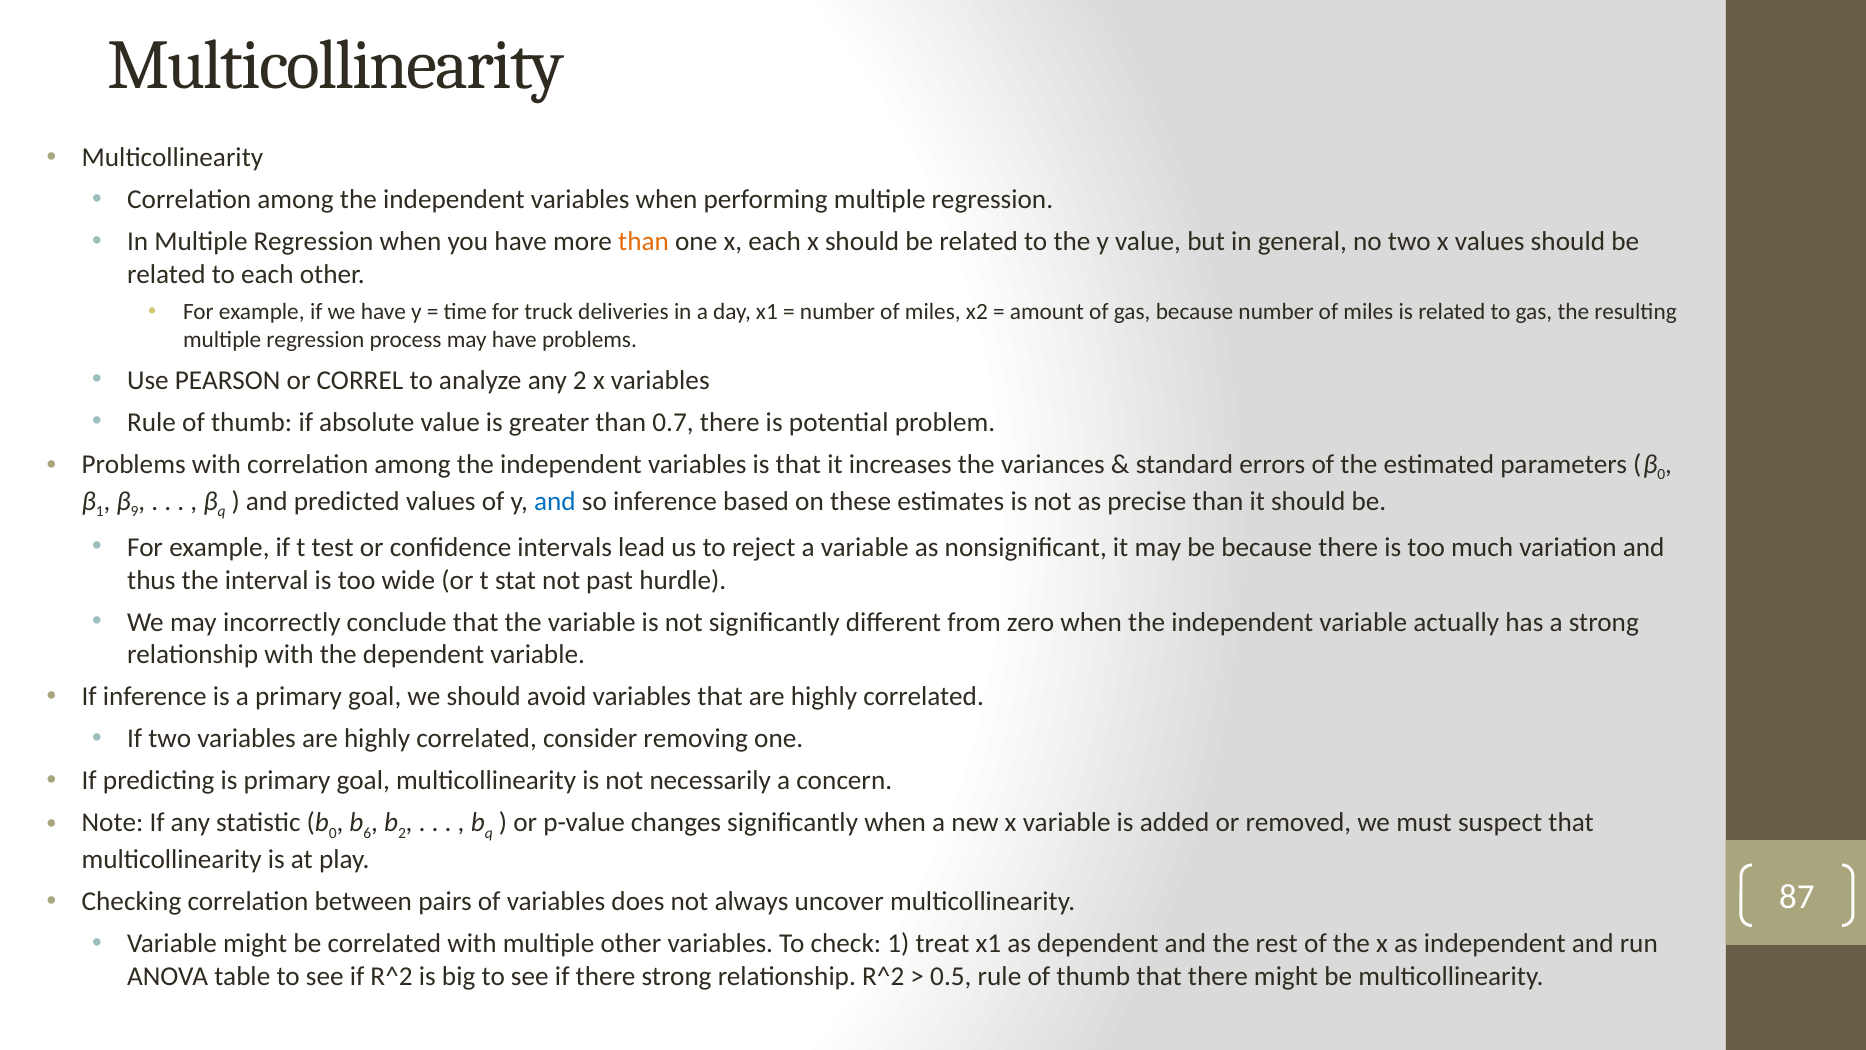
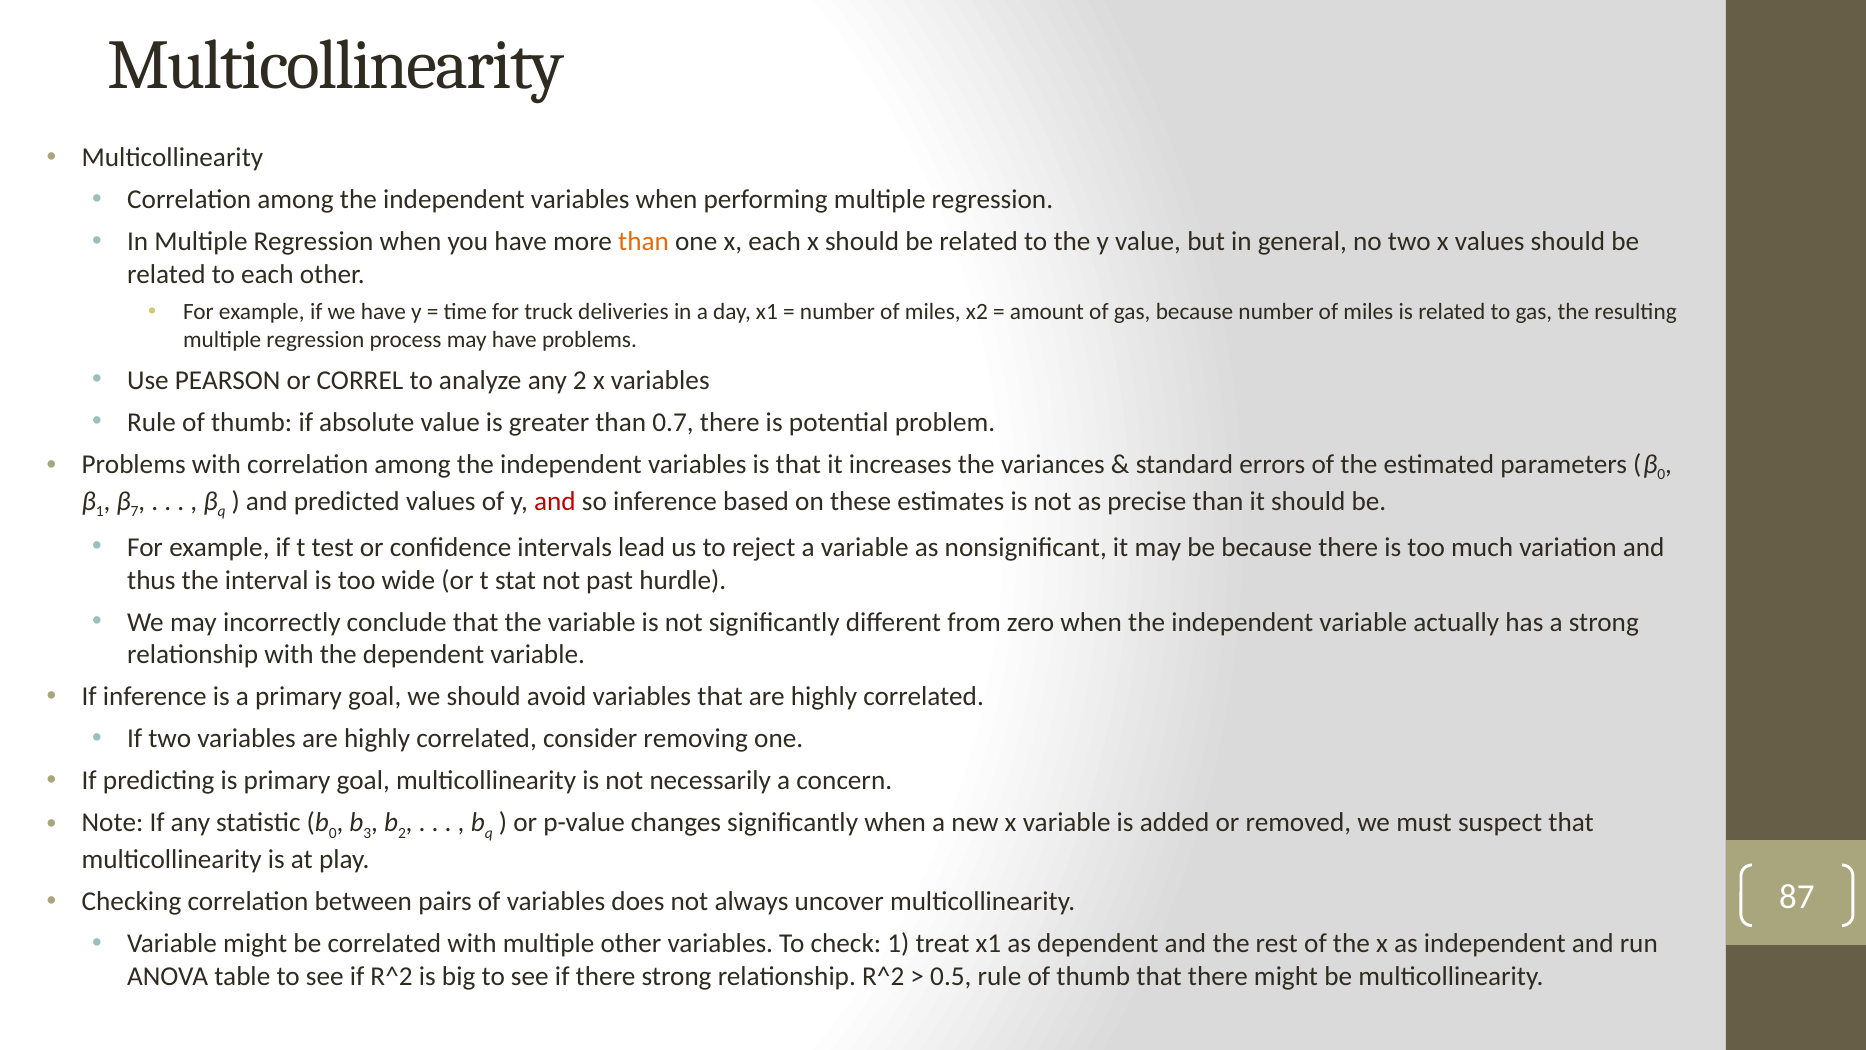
9: 9 -> 7
and at (555, 501) colour: blue -> red
6: 6 -> 3
